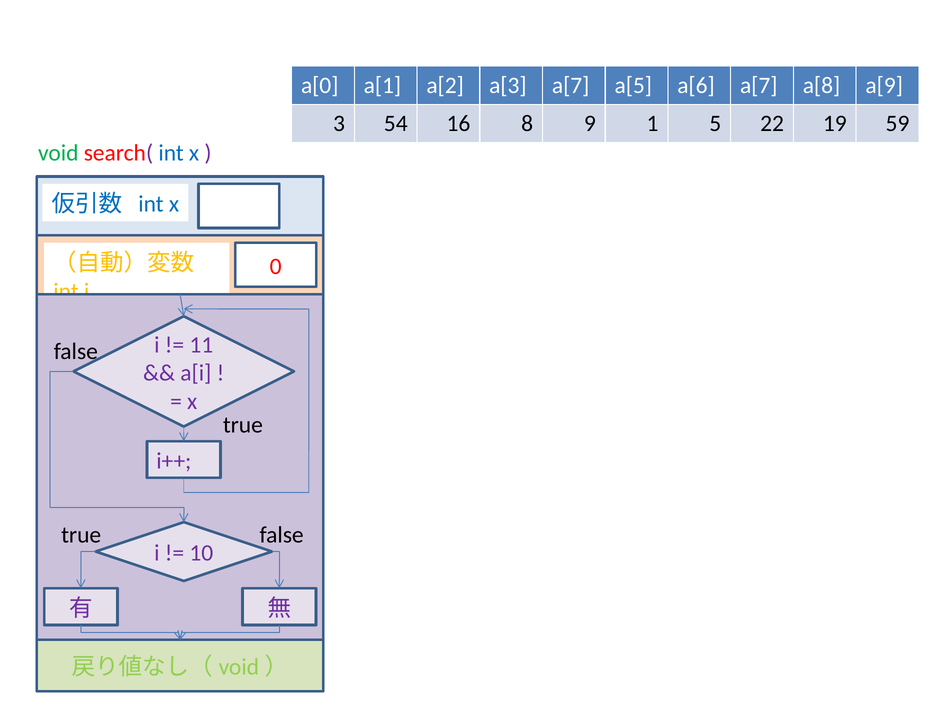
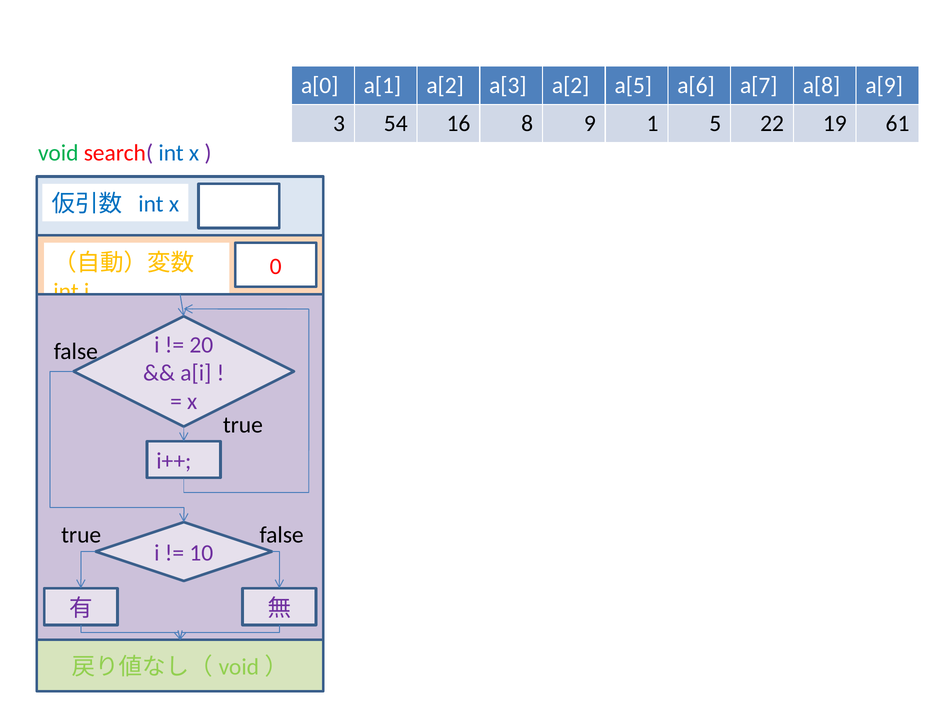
a[3 a[7: a[7 -> a[2
59: 59 -> 61
11: 11 -> 20
